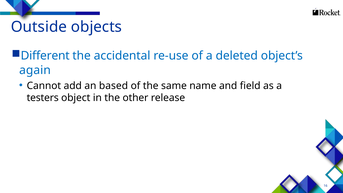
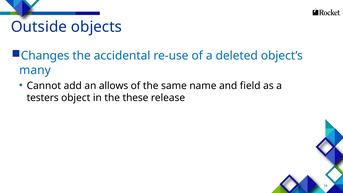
Different: Different -> Changes
again: again -> many
based: based -> allows
other: other -> these
